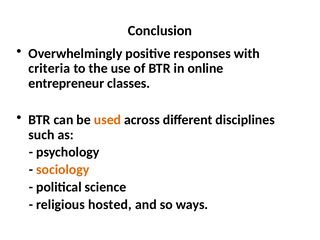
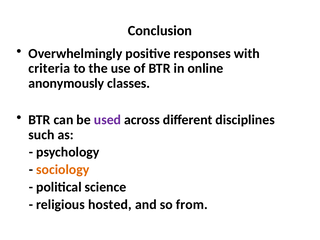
entrepreneur: entrepreneur -> anonymously
used colour: orange -> purple
ways: ways -> from
